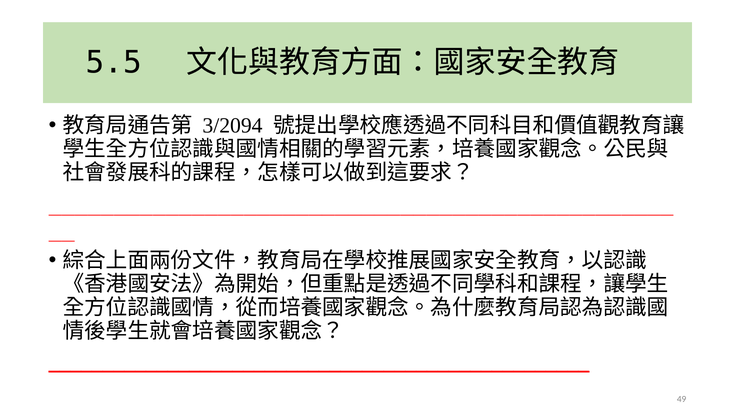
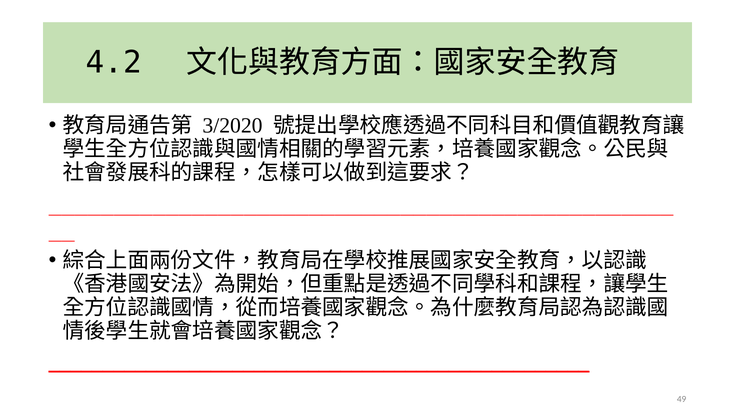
5.5: 5.5 -> 4.2
3/2094: 3/2094 -> 3/2020
